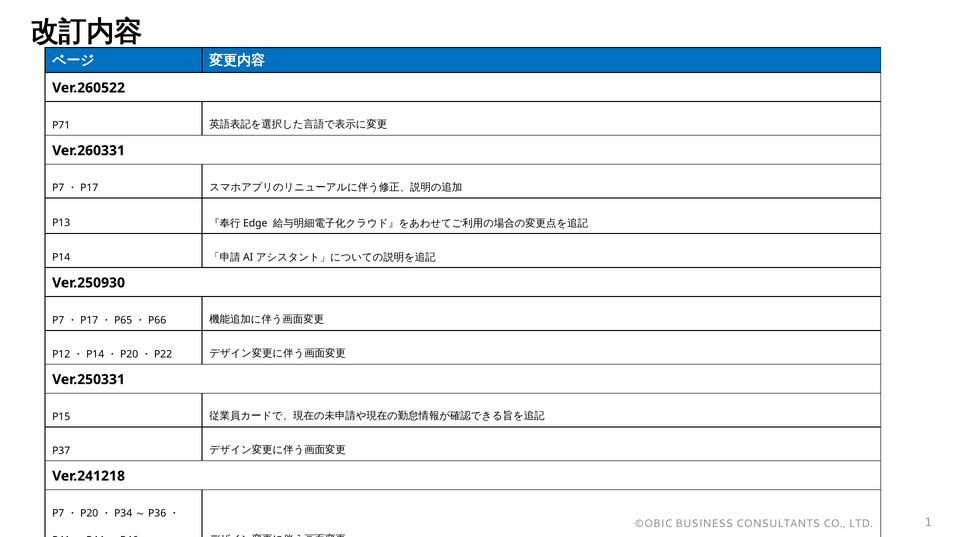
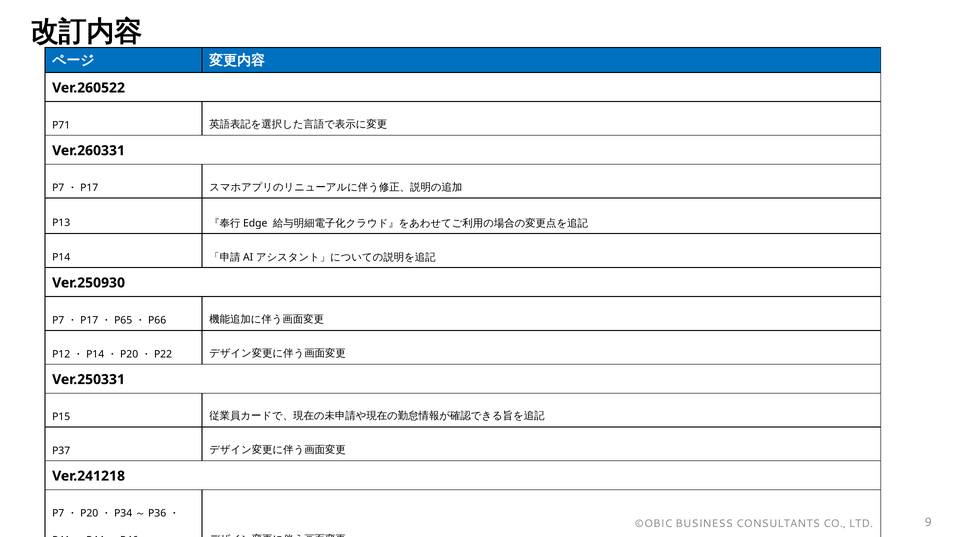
1: 1 -> 9
